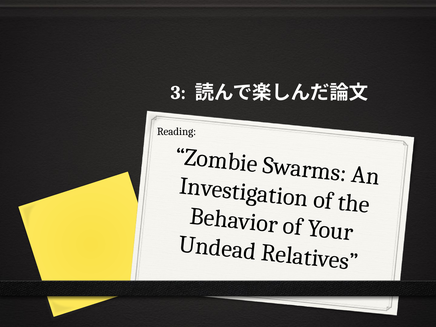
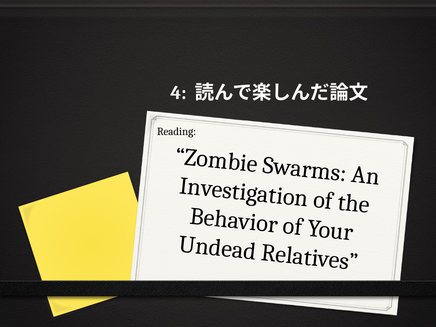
3: 3 -> 4
